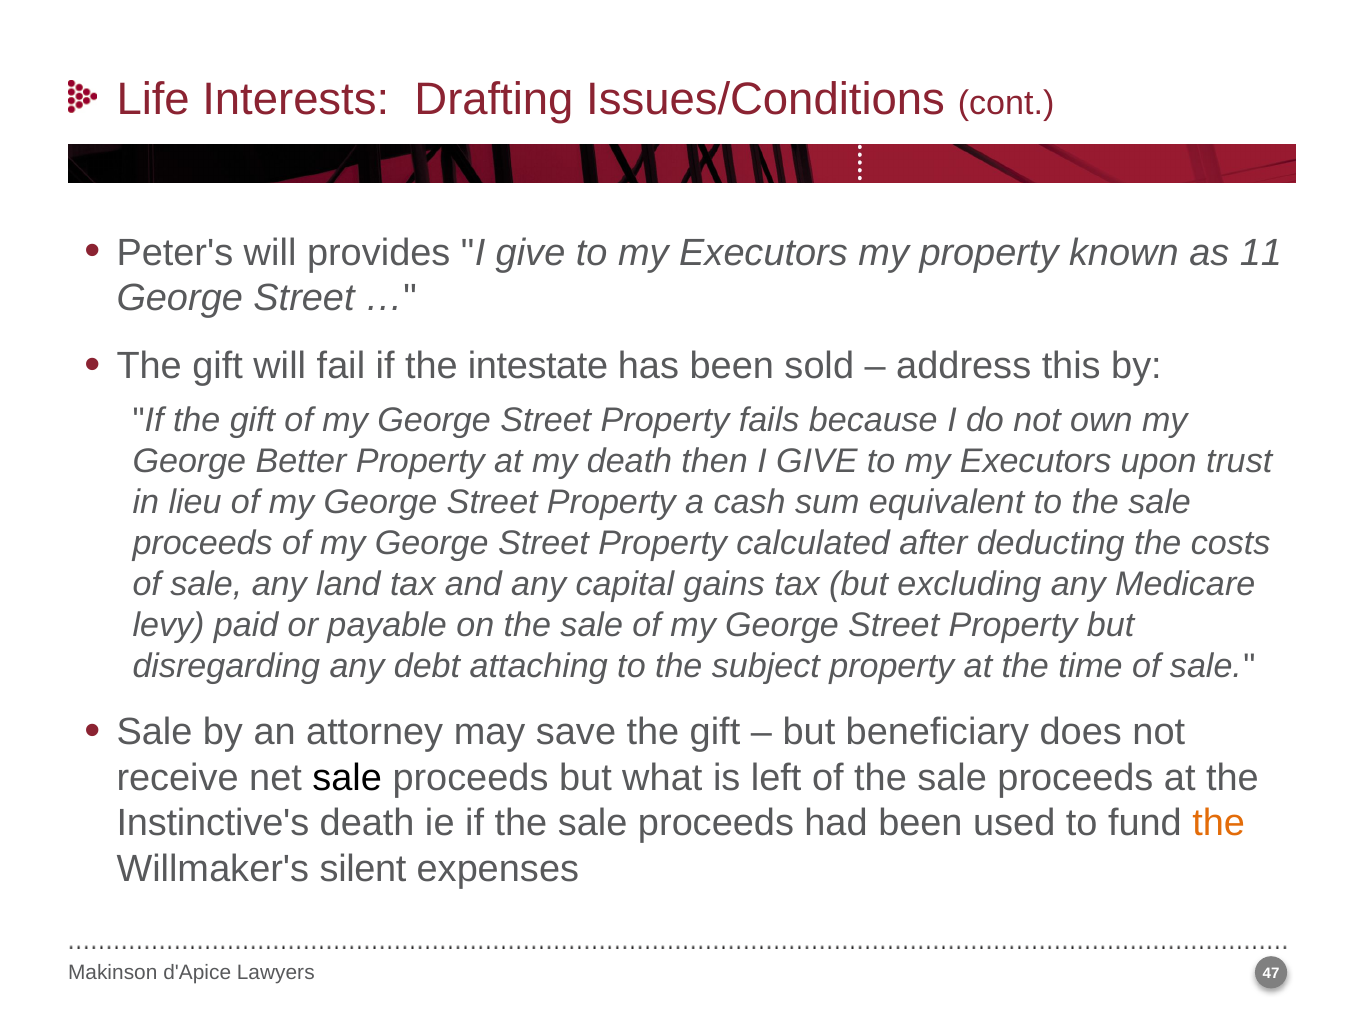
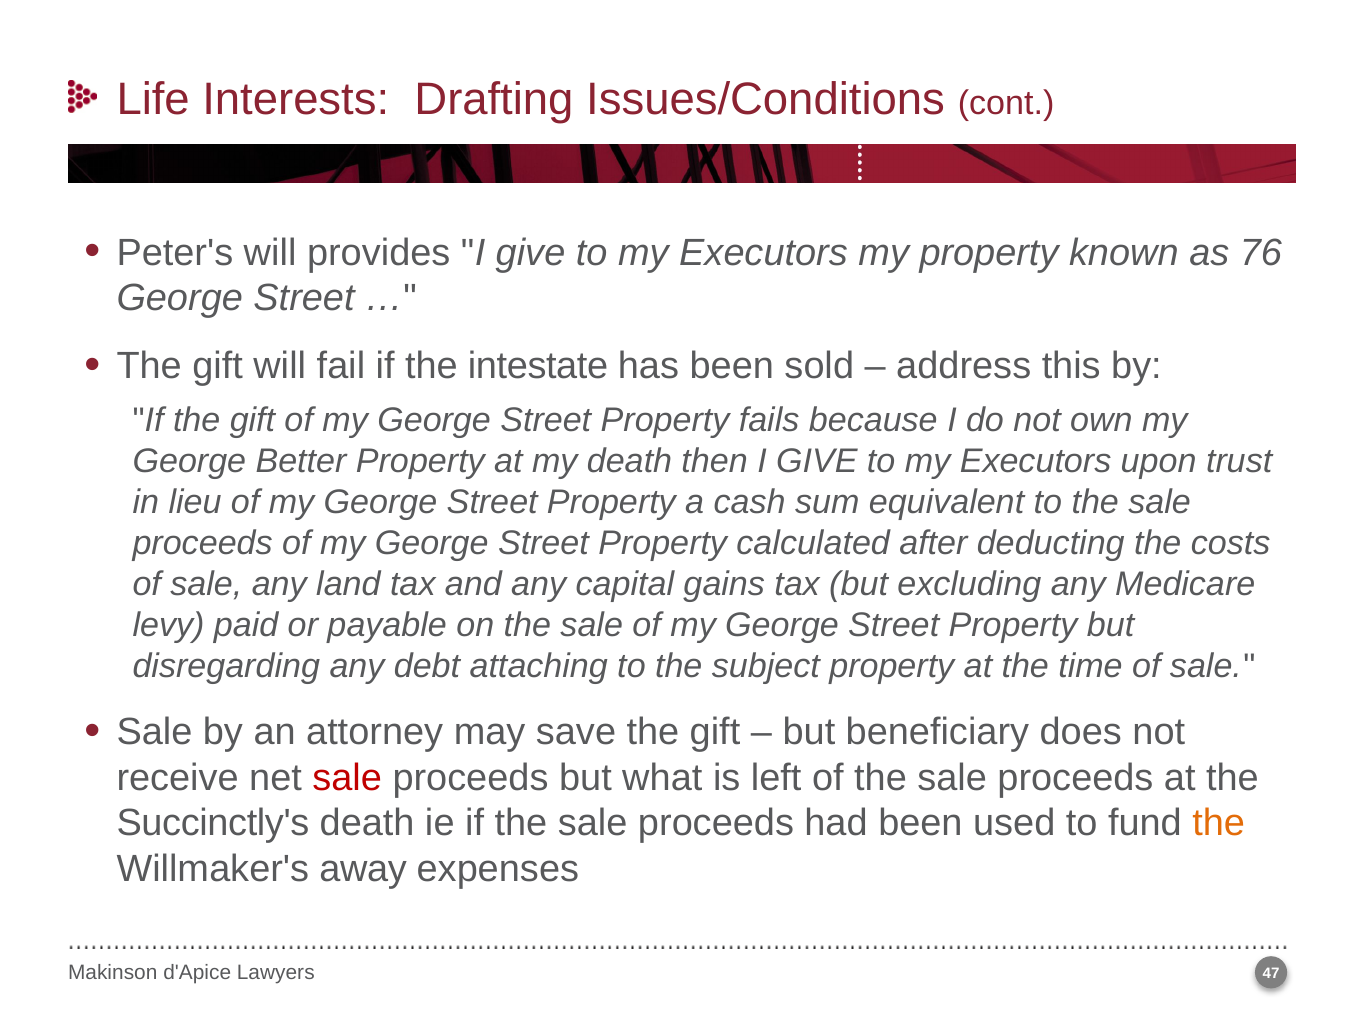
11: 11 -> 76
sale at (347, 778) colour: black -> red
Instinctive's: Instinctive's -> Succinctly's
silent: silent -> away
